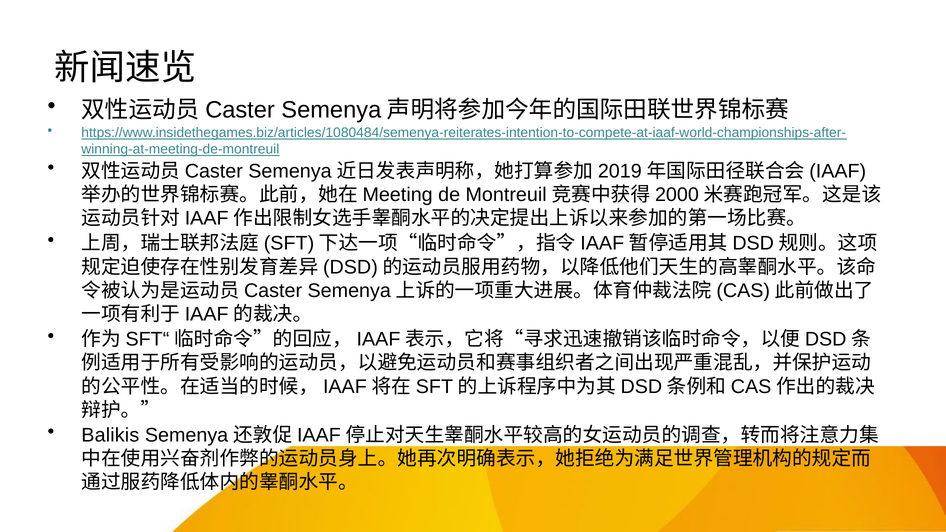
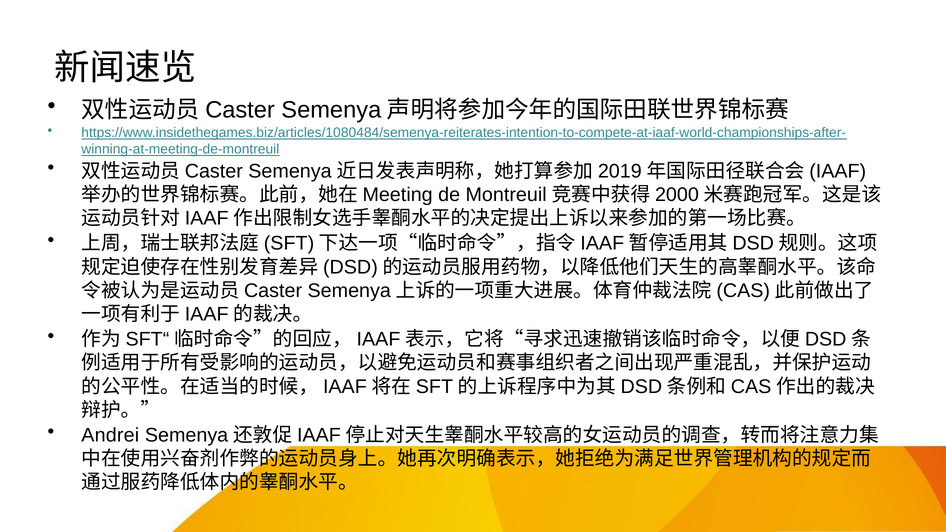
Balikis: Balikis -> Andrei
